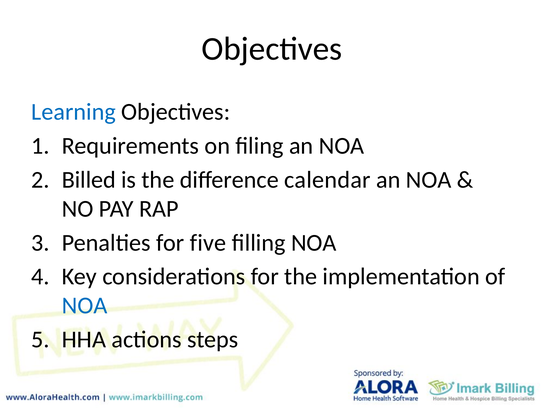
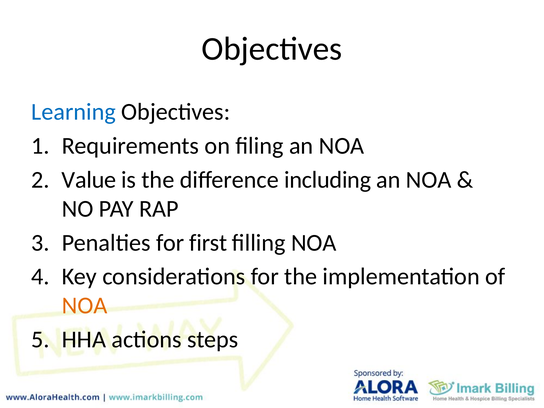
Billed: Billed -> Value
calendar: calendar -> including
five: five -> first
NOA at (85, 306) colour: blue -> orange
